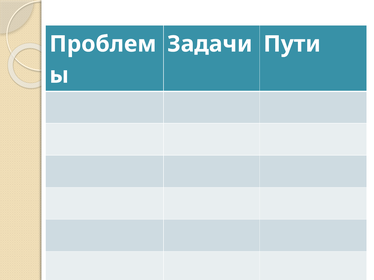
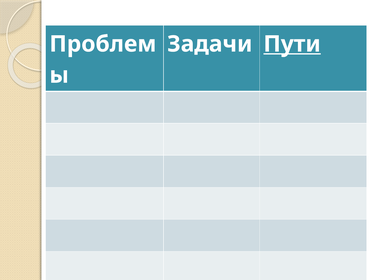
Пути underline: none -> present
